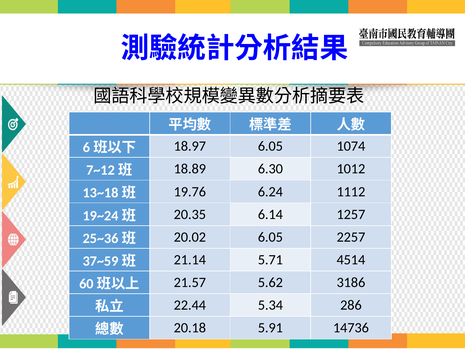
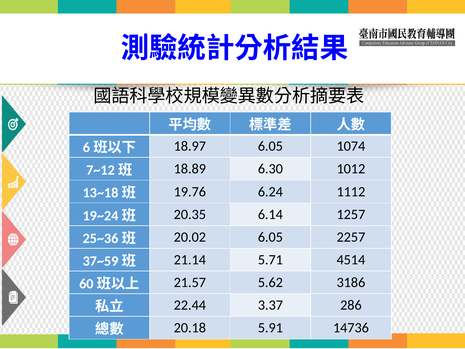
5.34: 5.34 -> 3.37
